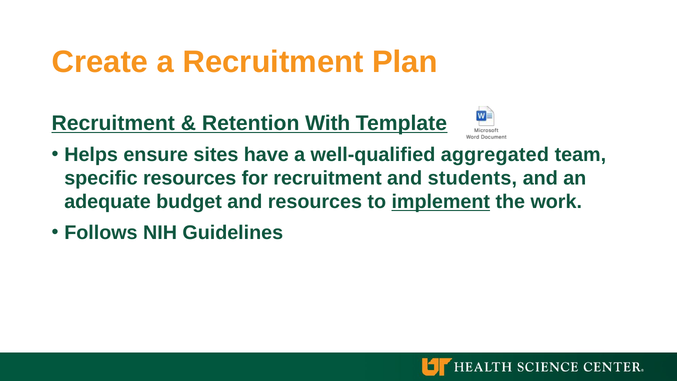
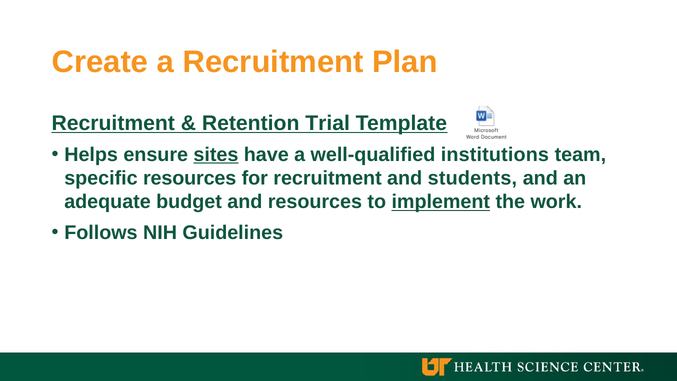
With: With -> Trial
sites underline: none -> present
aggregated: aggregated -> institutions
